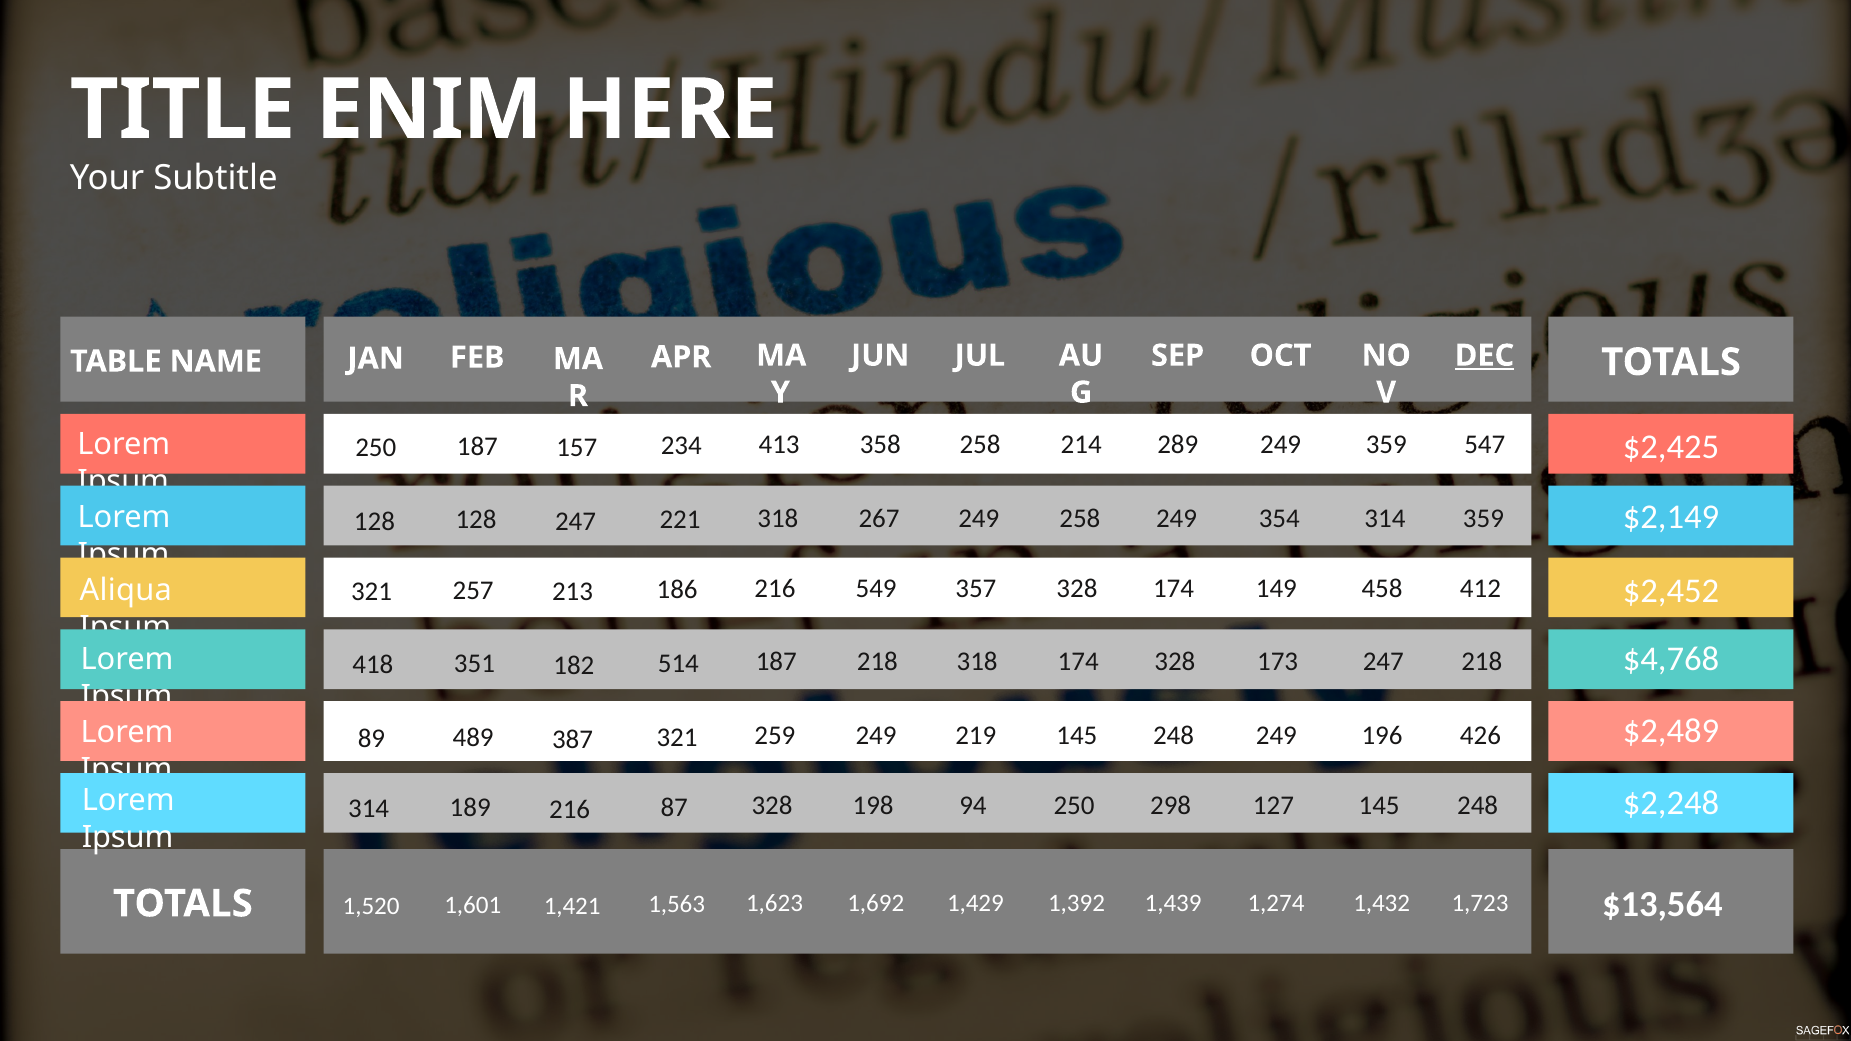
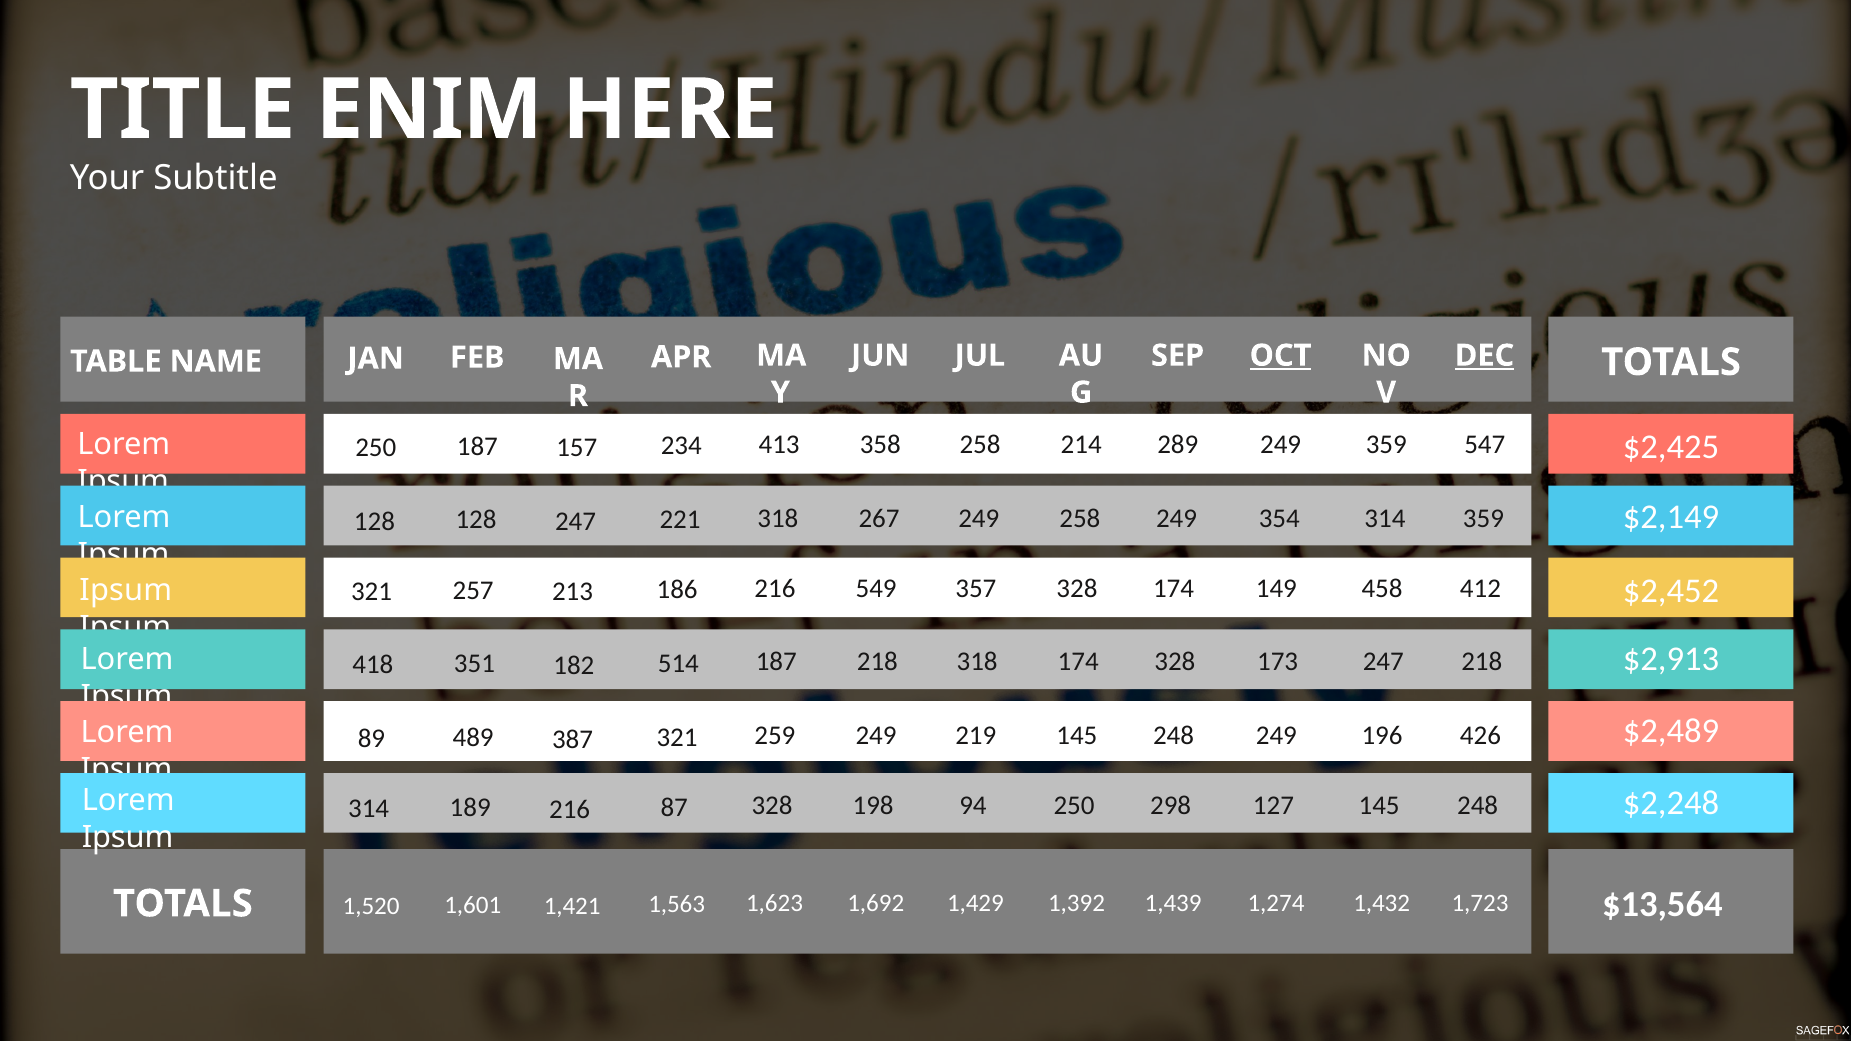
OCT underline: none -> present
Aliqua at (126, 590): Aliqua -> Ipsum
$4,768: $4,768 -> $2,913
